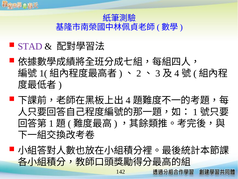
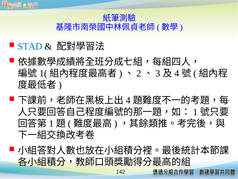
STAD colour: purple -> blue
